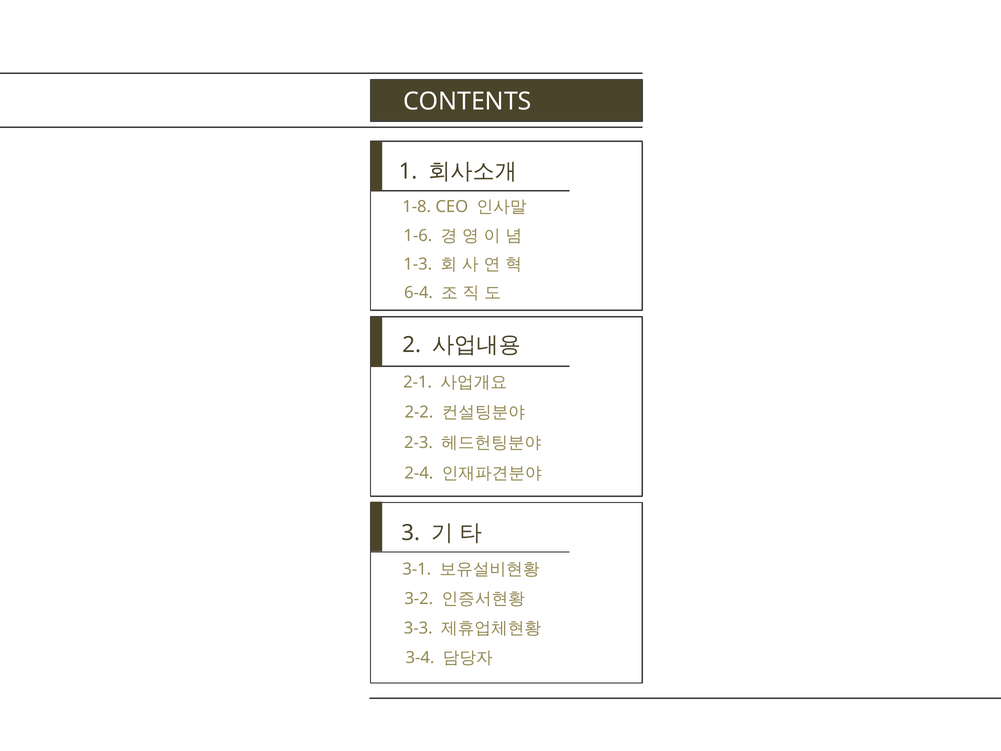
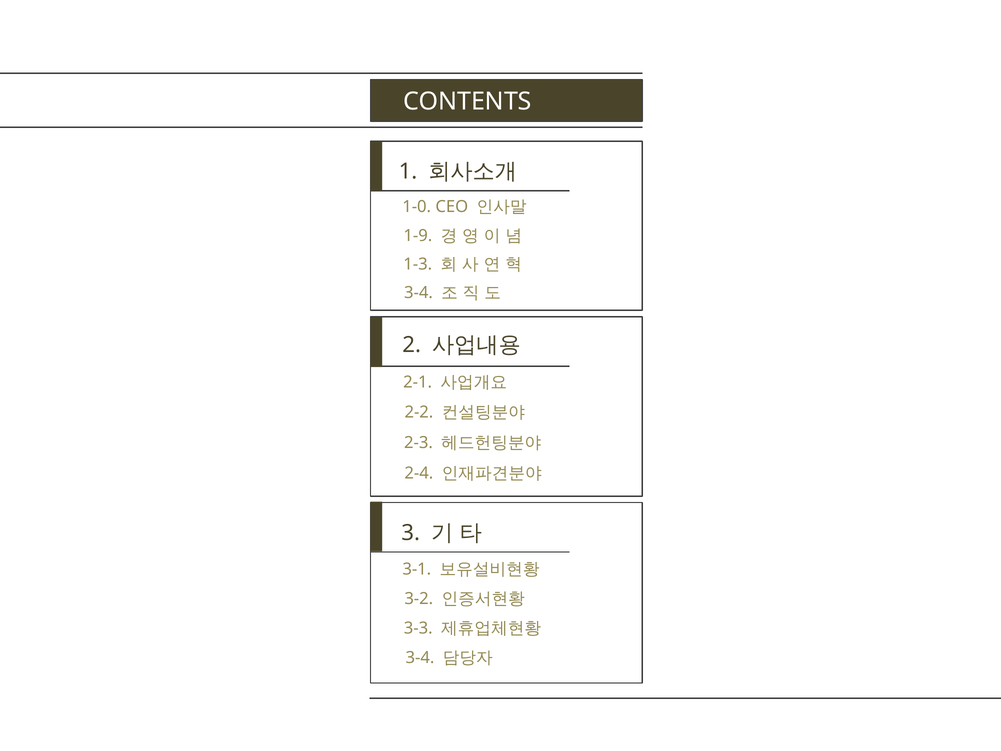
1-8: 1-8 -> 1-0
1-6: 1-6 -> 1-9
6-4 at (418, 293): 6-4 -> 3-4
